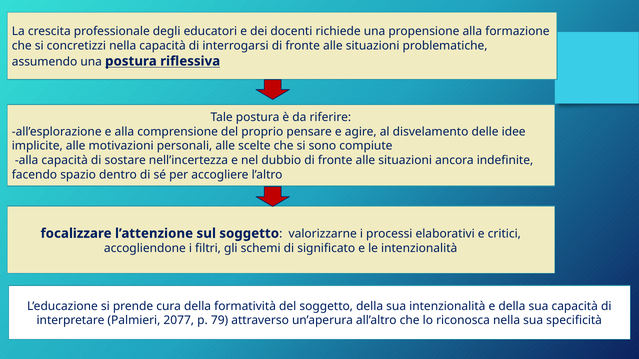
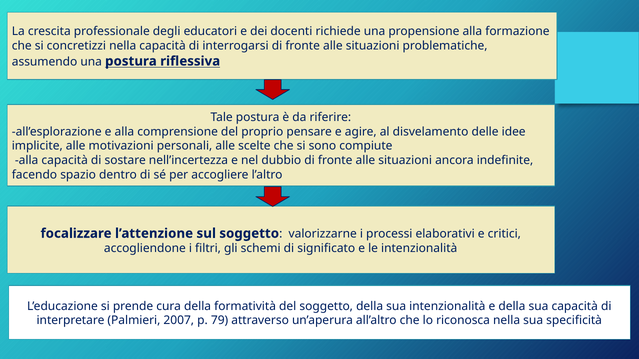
2077: 2077 -> 2007
